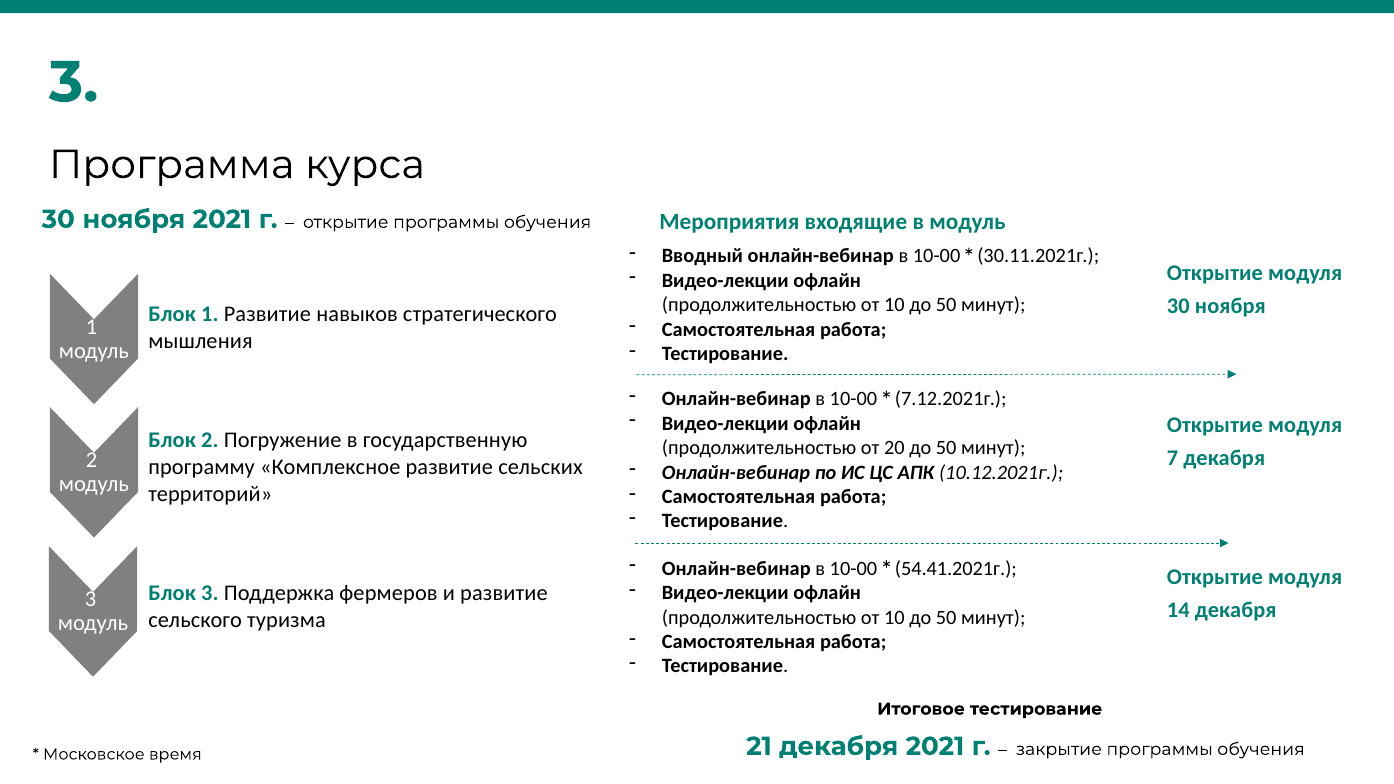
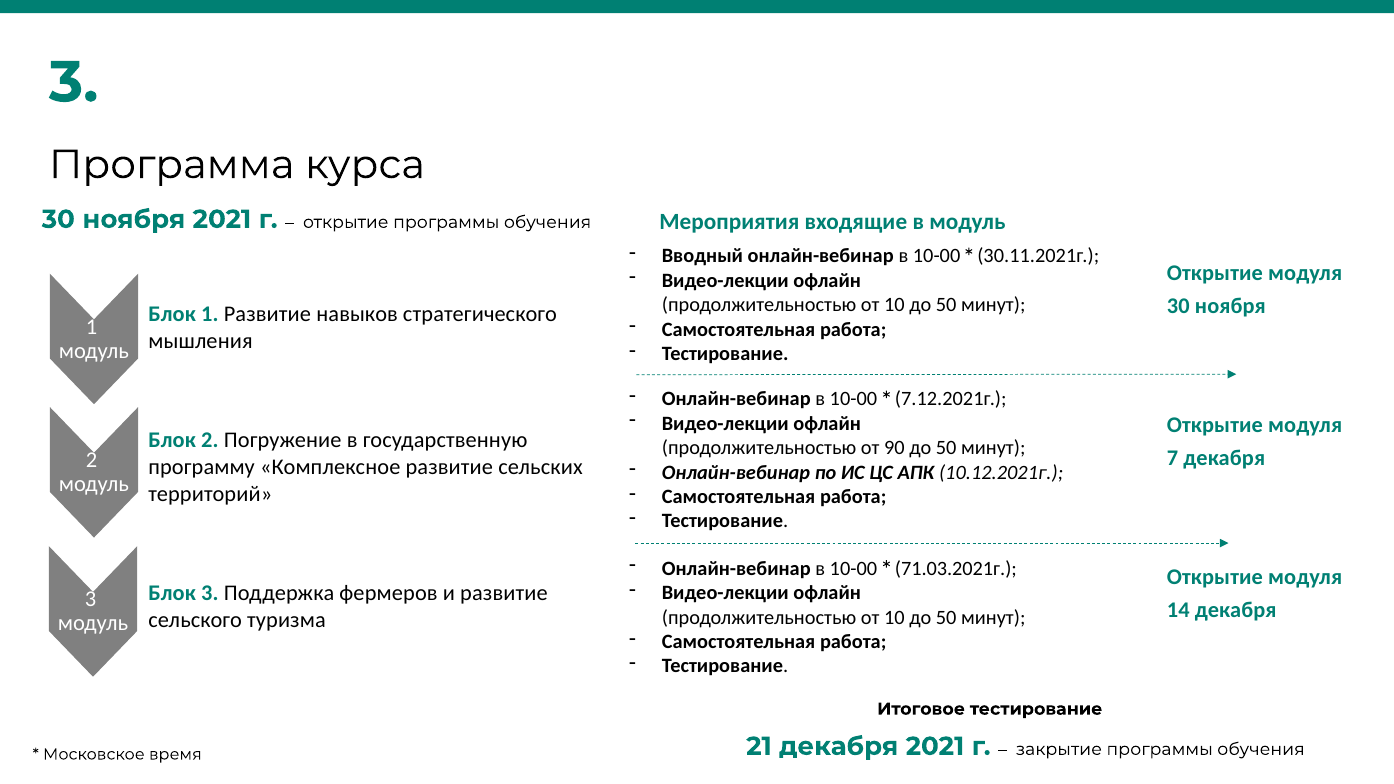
20: 20 -> 90
54.41.2021г: 54.41.2021г -> 71.03.2021г
